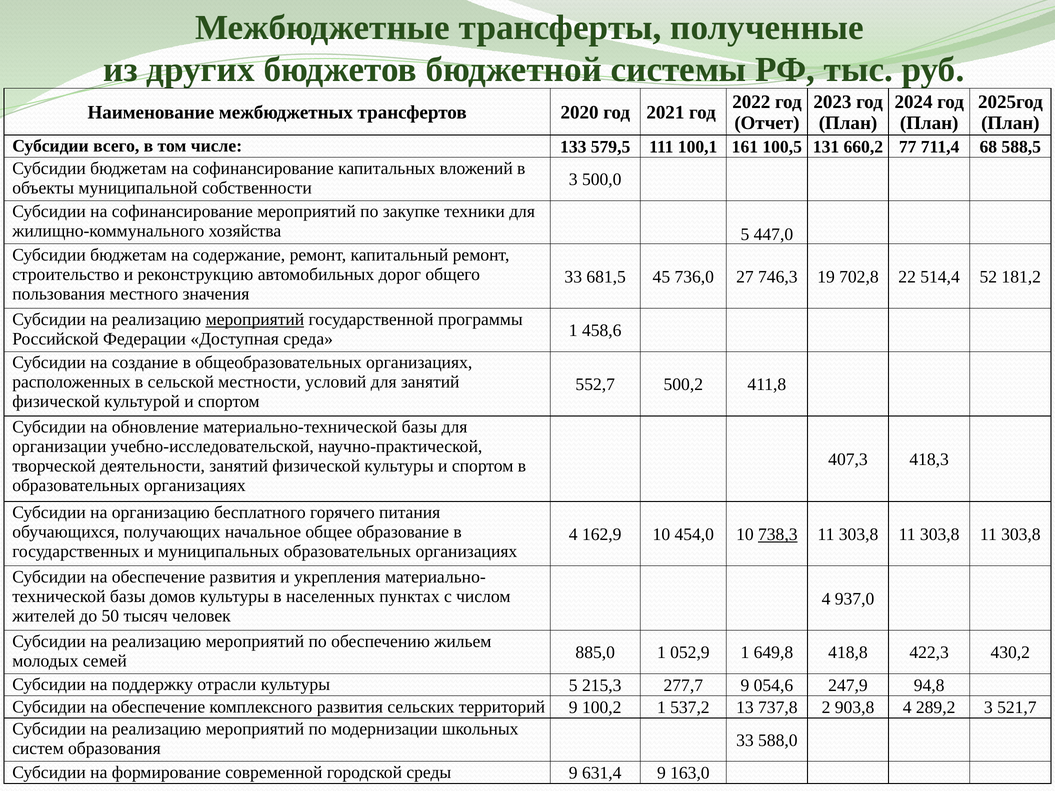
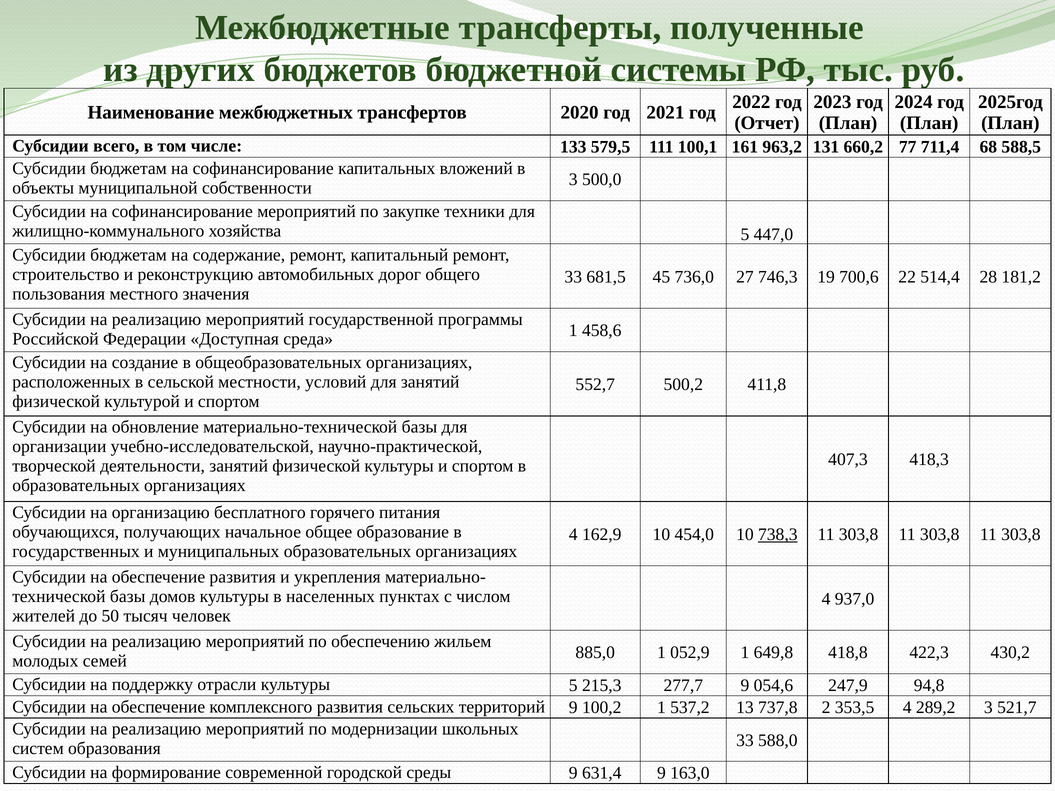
100,5: 100,5 -> 963,2
702,8: 702,8 -> 700,6
52: 52 -> 28
мероприятий at (255, 319) underline: present -> none
903,8: 903,8 -> 353,5
